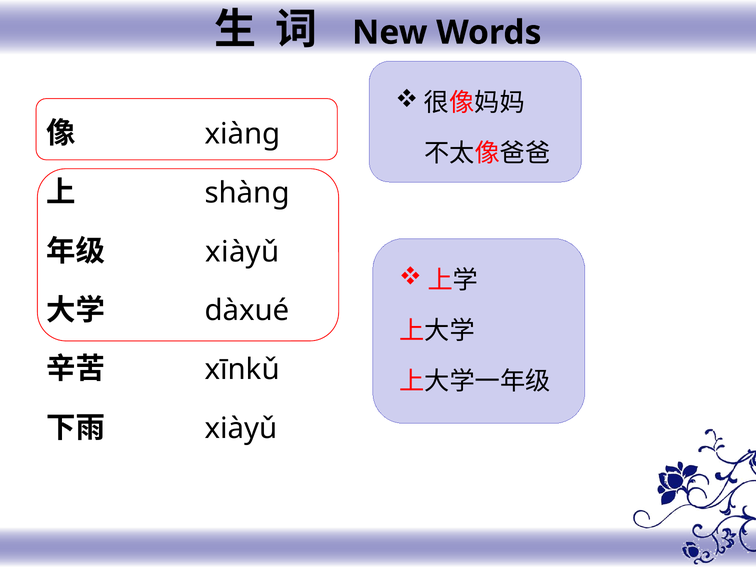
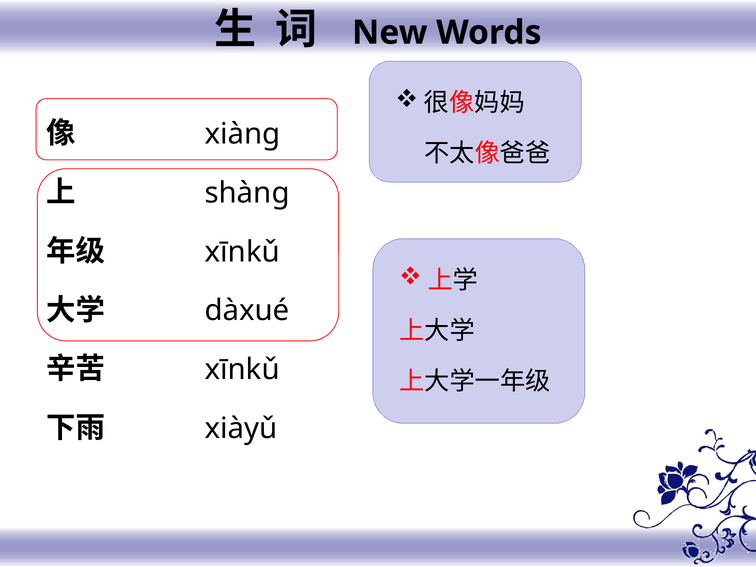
xiàyǔ at (242, 252): xiàyǔ -> xīnkǔ
